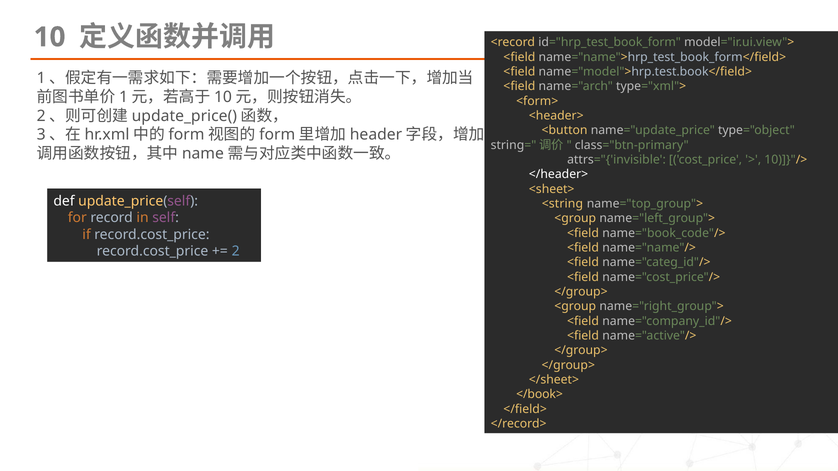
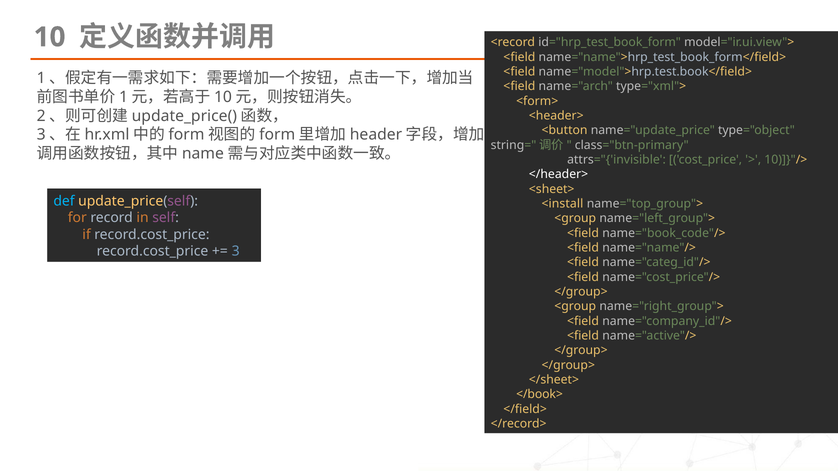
def colour: white -> light blue
<string: <string -> <install
2: 2 -> 3
